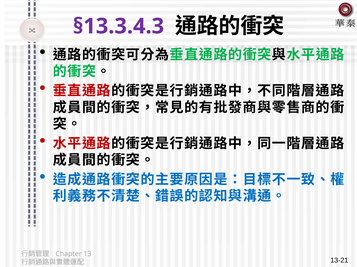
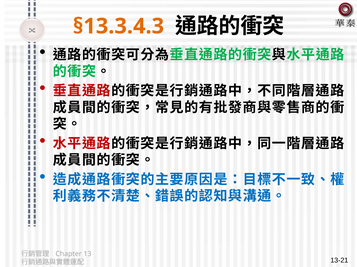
§13.3.4.3 colour: purple -> orange
